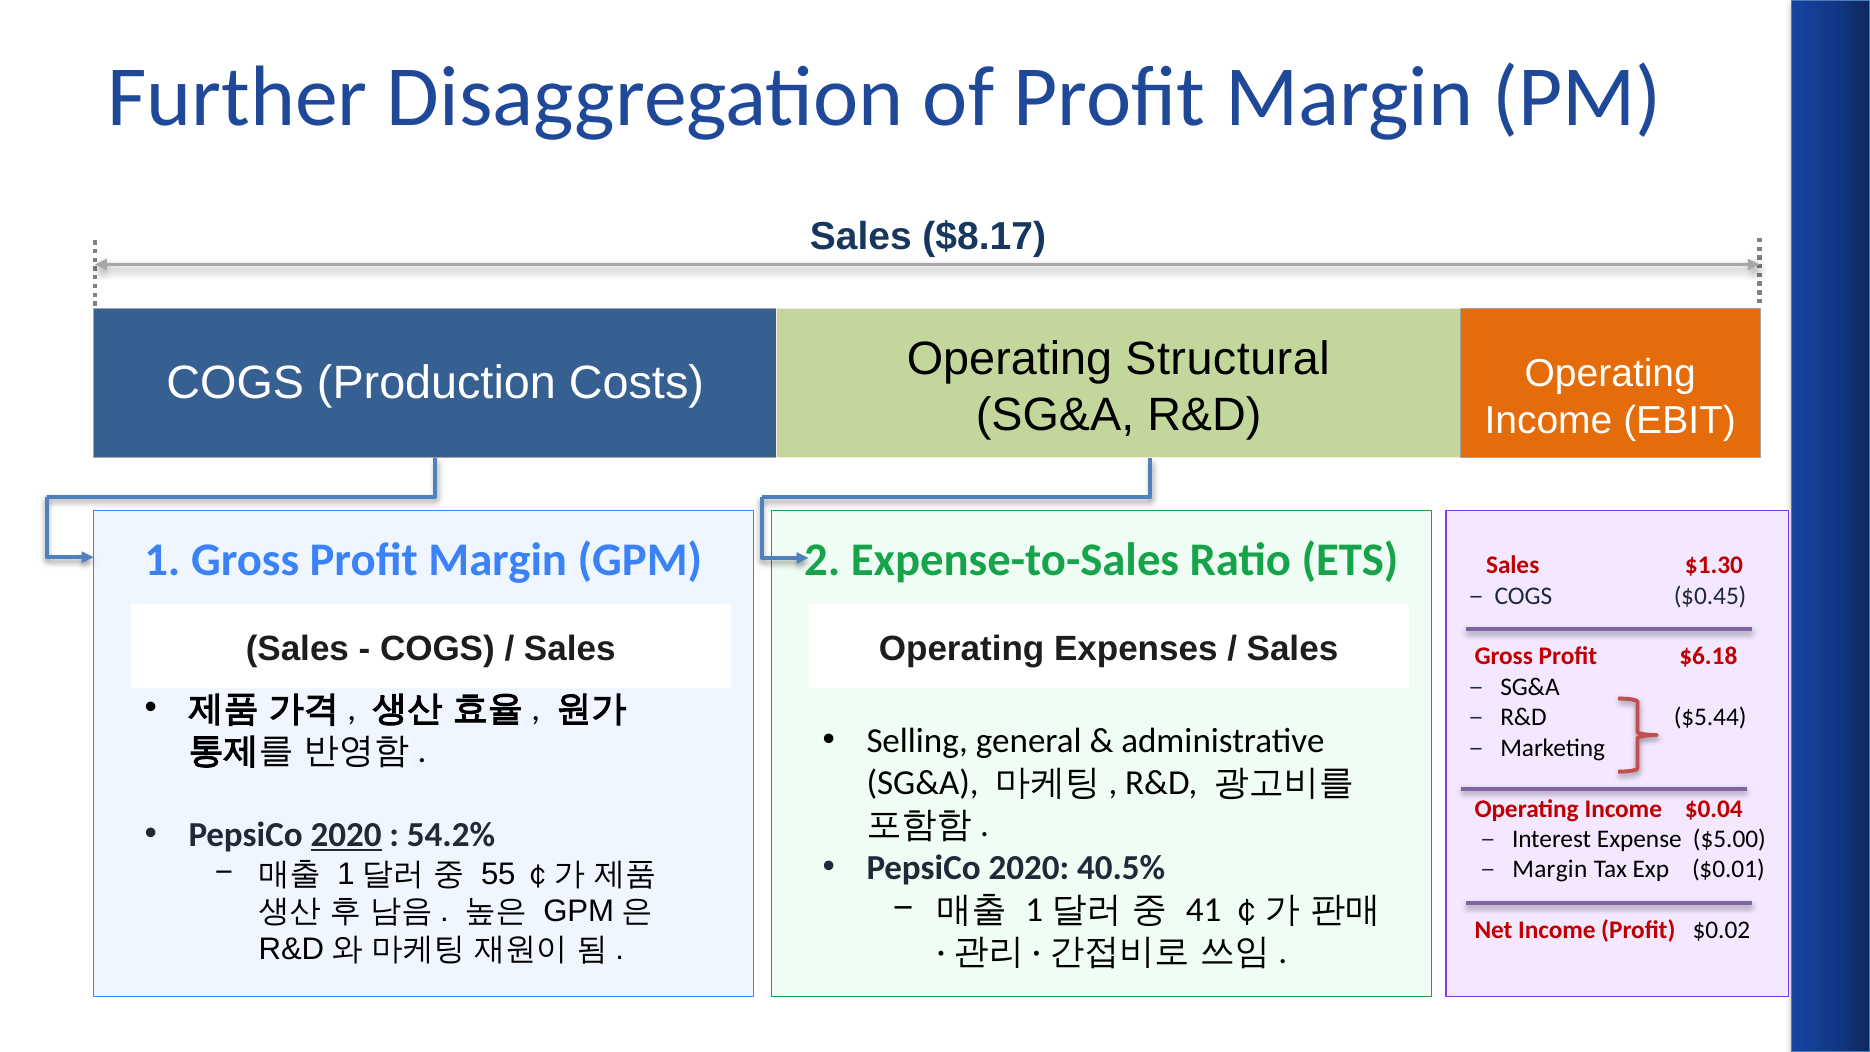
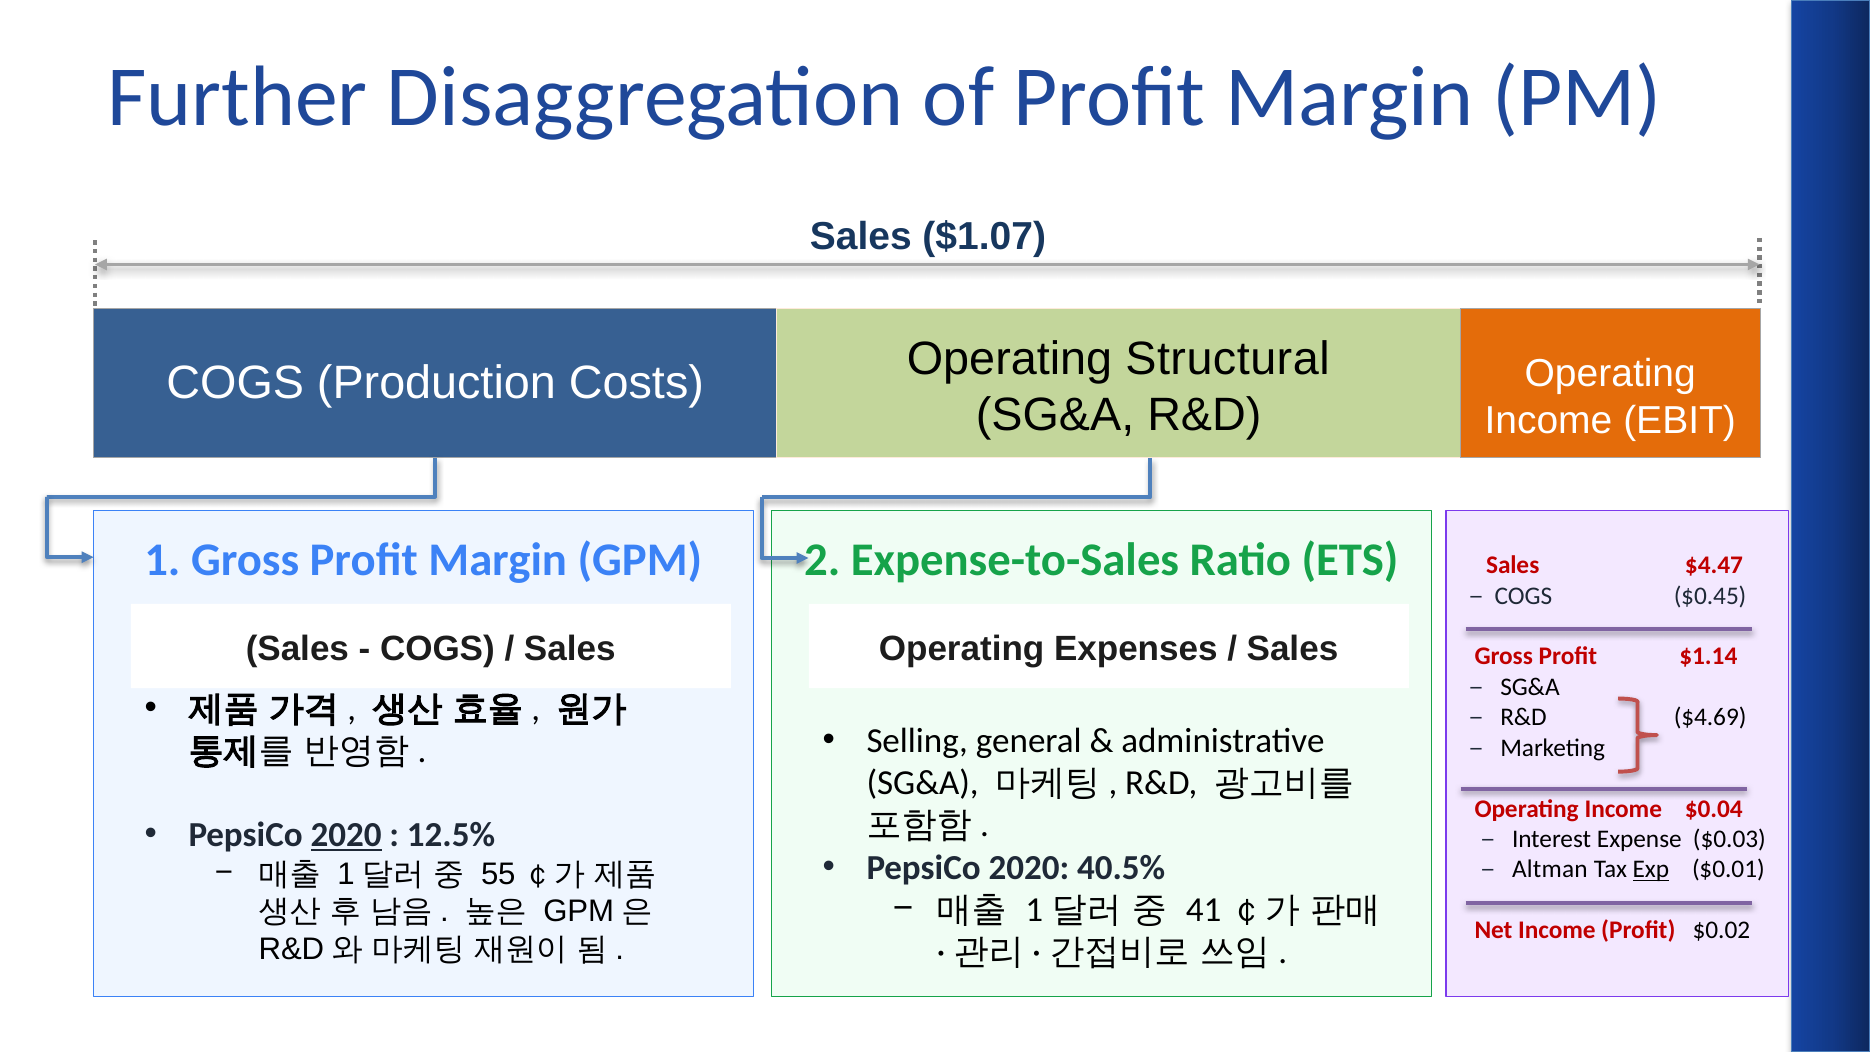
$8.17: $8.17 -> $1.07
$1.30: $1.30 -> $4.47
$6.18: $6.18 -> $1.14
$5.44: $5.44 -> $4.69
54.2%: 54.2% -> 12.5%
$5.00: $5.00 -> $0.03
Margin at (1550, 869): Margin -> Altman
Exp underline: none -> present
